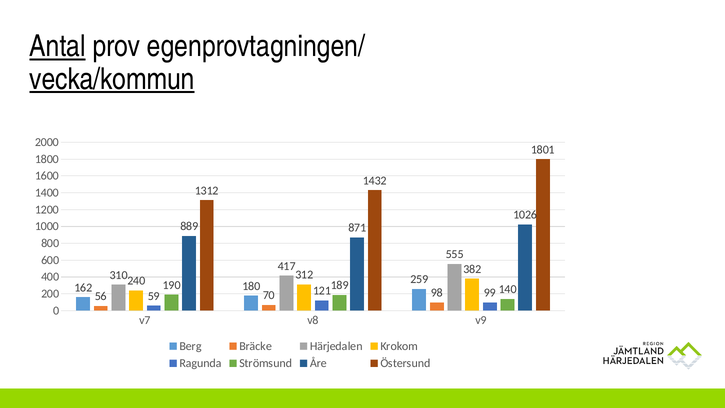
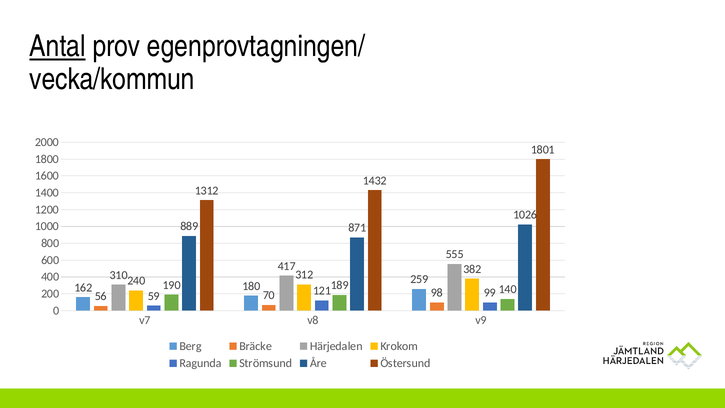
vecka/kommun underline: present -> none
